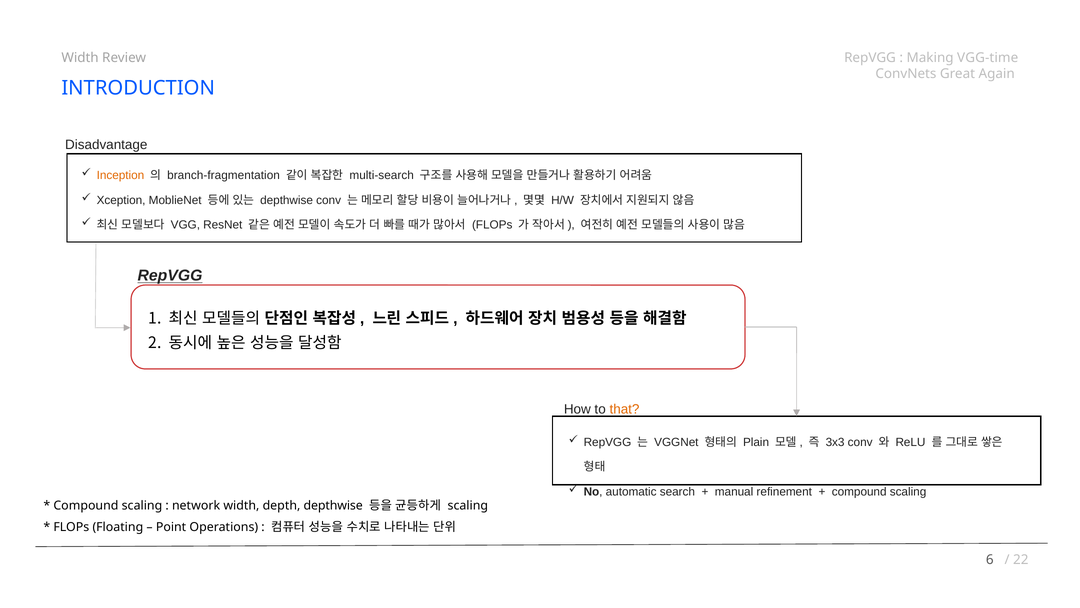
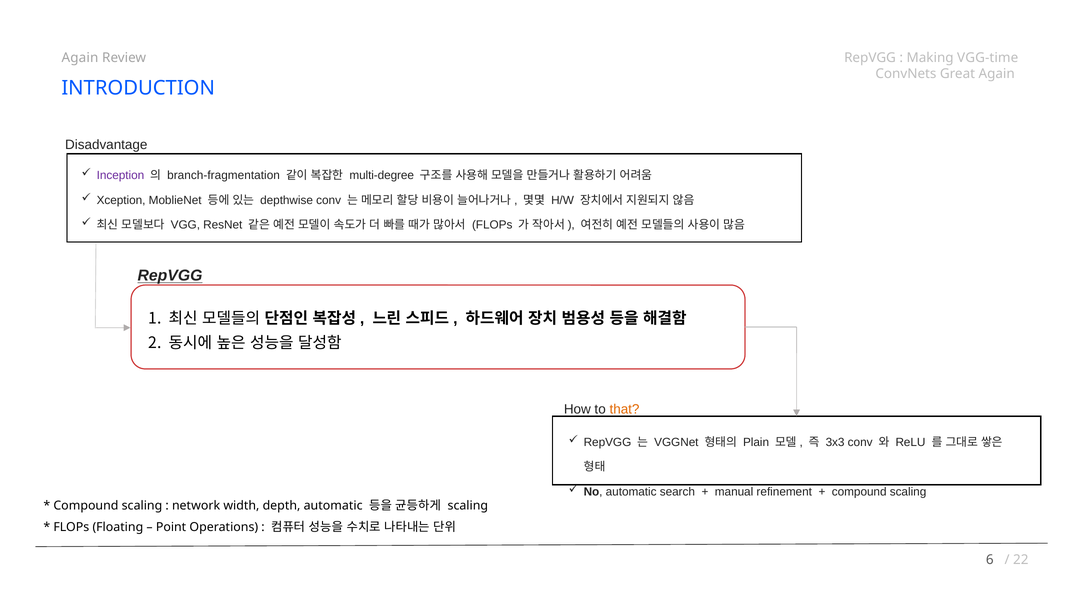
Width at (80, 58): Width -> Again
Inception colour: orange -> purple
multi-search: multi-search -> multi-degree
depth depthwise: depthwise -> automatic
